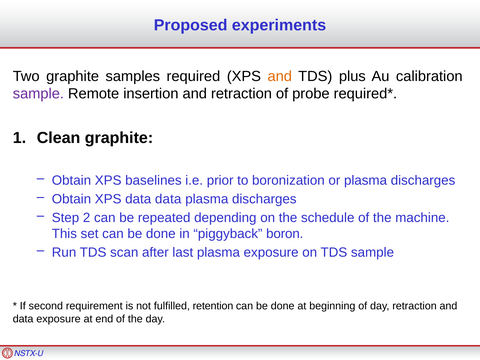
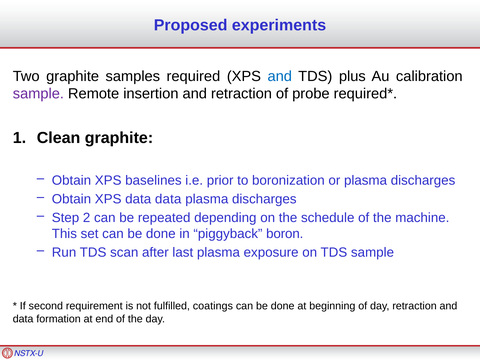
and at (280, 76) colour: orange -> blue
retention: retention -> coatings
data exposure: exposure -> formation
